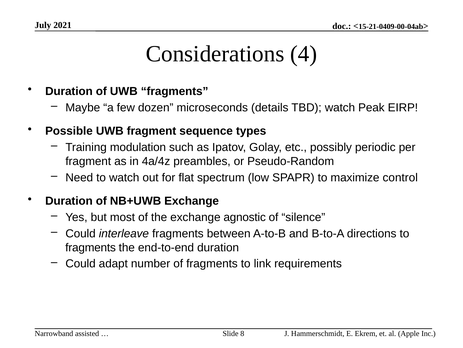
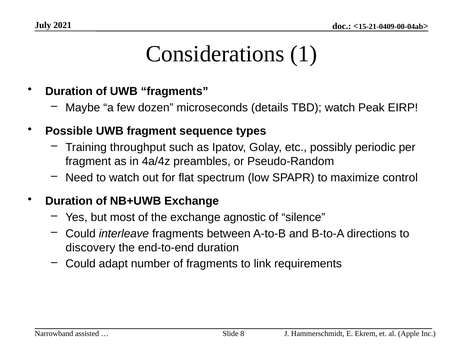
4: 4 -> 1
modulation: modulation -> throughput
fragments at (91, 247): fragments -> discovery
